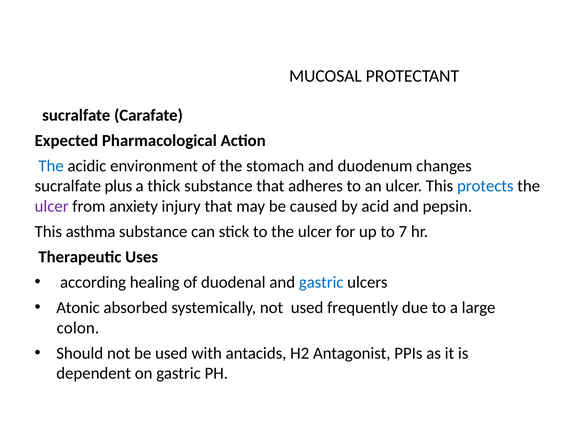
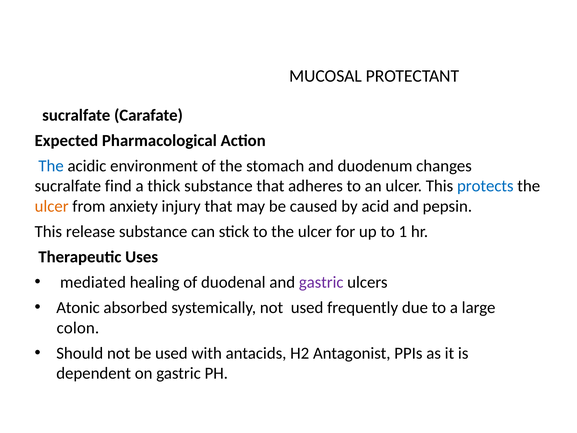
plus: plus -> find
ulcer at (52, 206) colour: purple -> orange
asthma: asthma -> release
7: 7 -> 1
according: according -> mediated
gastric at (321, 282) colour: blue -> purple
